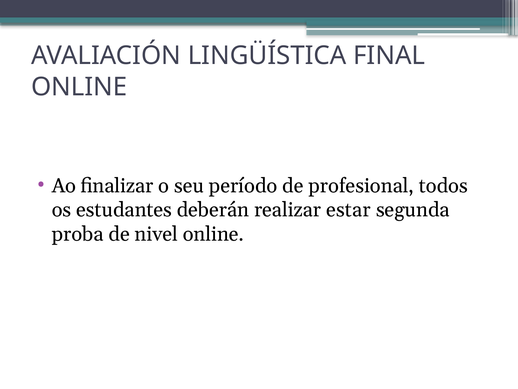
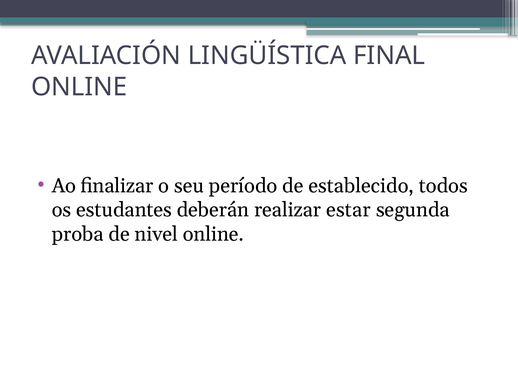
profesional: profesional -> establecido
